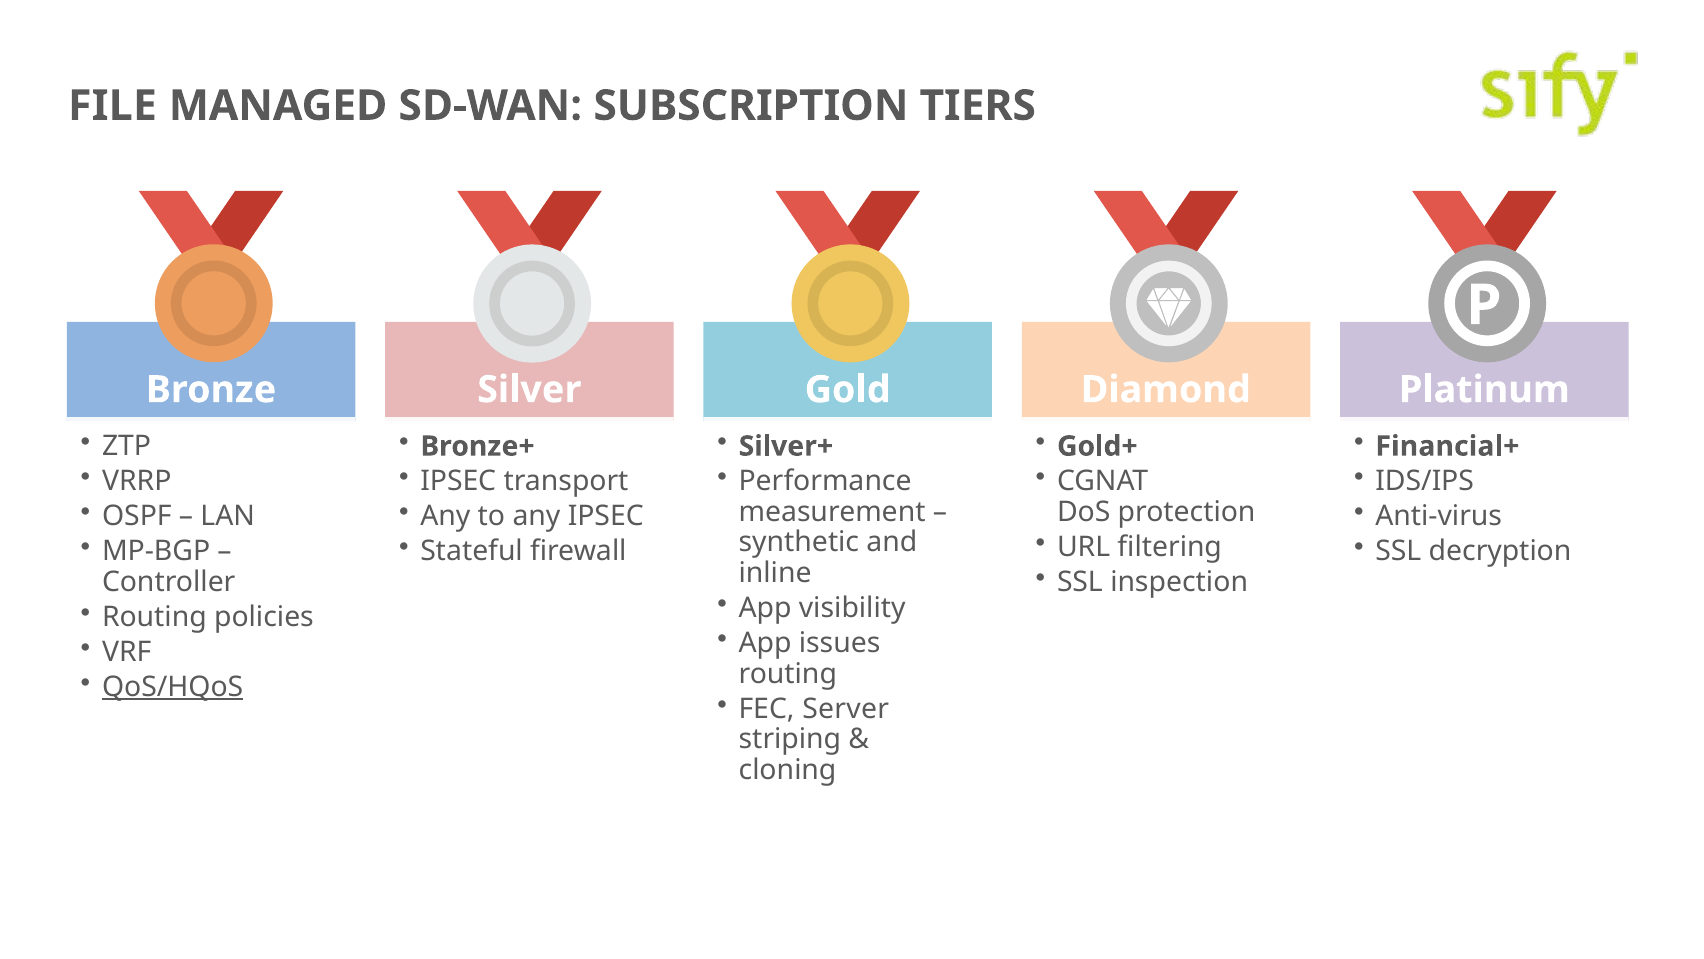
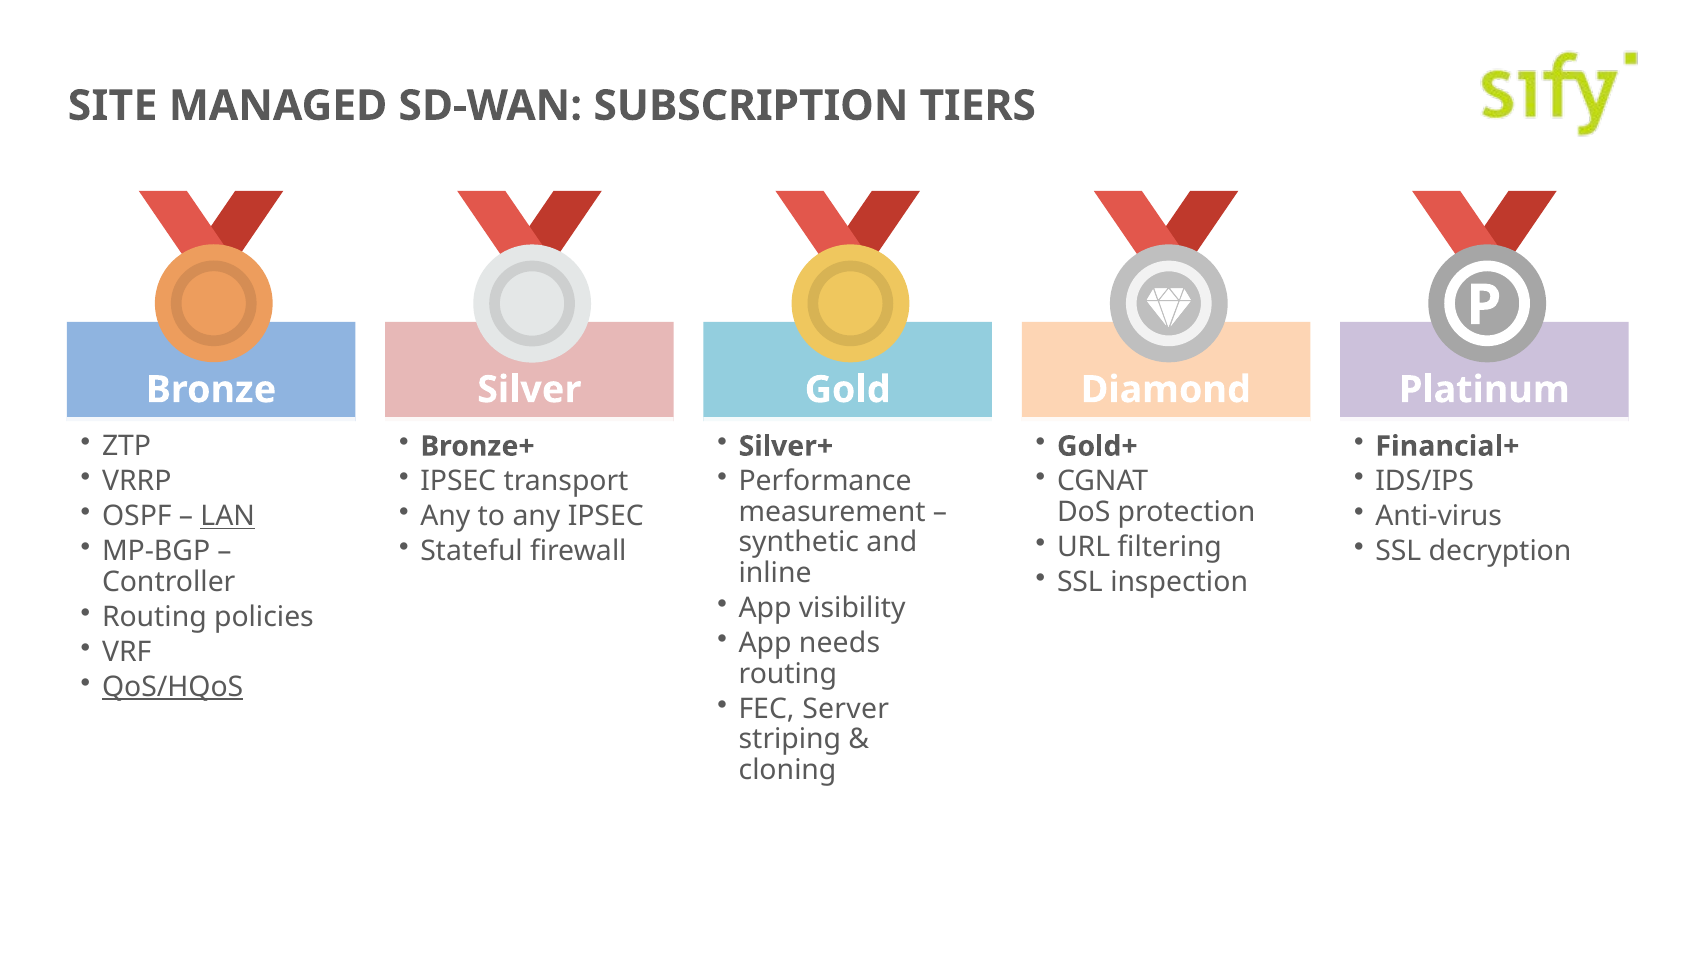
FILE: FILE -> SITE
LAN underline: none -> present
issues: issues -> needs
